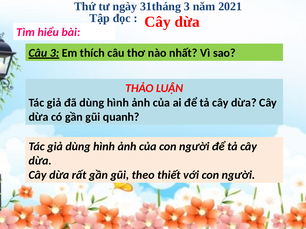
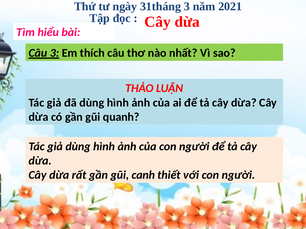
theo: theo -> canh
